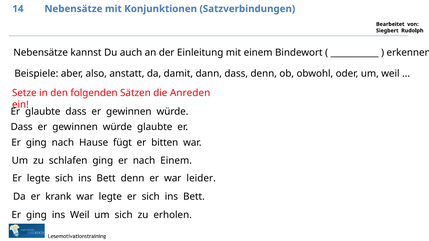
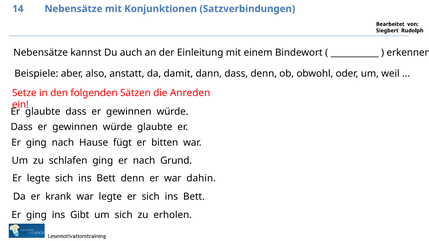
nach Einem: Einem -> Grund
leider: leider -> dahin
ins Weil: Weil -> Gibt
